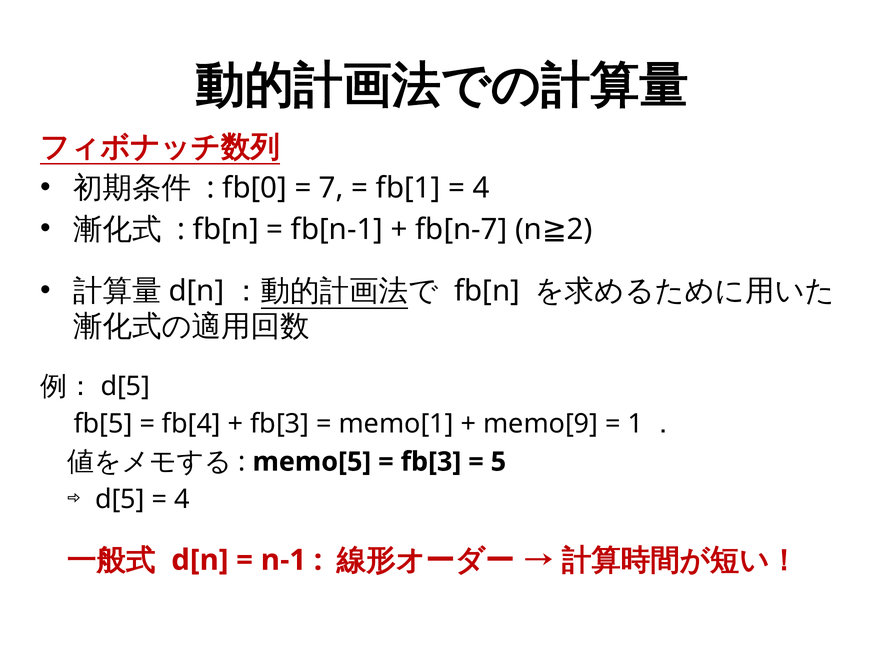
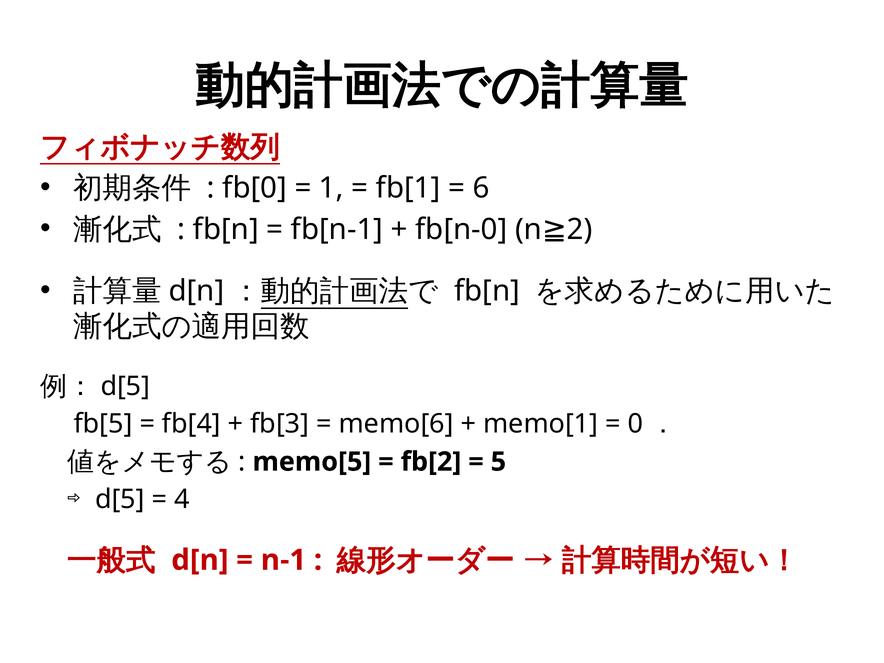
7: 7 -> 1
4 at (481, 188): 4 -> 6
fb[n-7: fb[n-7 -> fb[n-0
memo[1: memo[1 -> memo[6
memo[9: memo[9 -> memo[1
1: 1 -> 0
fb[3 at (431, 462): fb[3 -> fb[2
